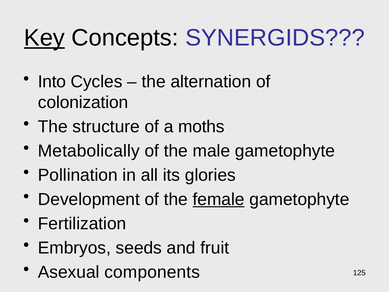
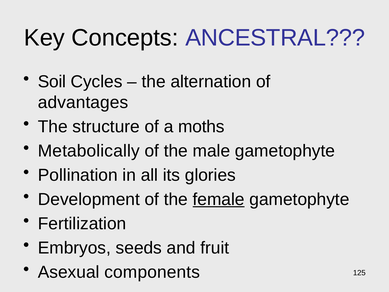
Key underline: present -> none
SYNERGIDS: SYNERGIDS -> ANCESTRAL
Into: Into -> Soil
colonization: colonization -> advantages
